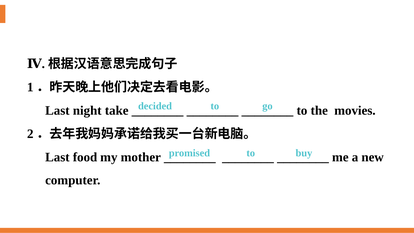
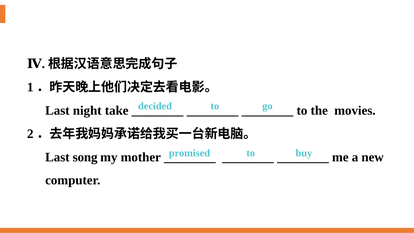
food: food -> song
